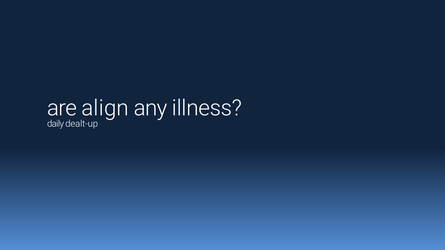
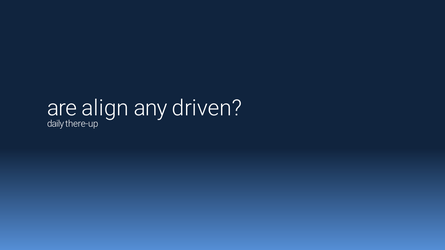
illness: illness -> driven
dealt-up: dealt-up -> there-up
